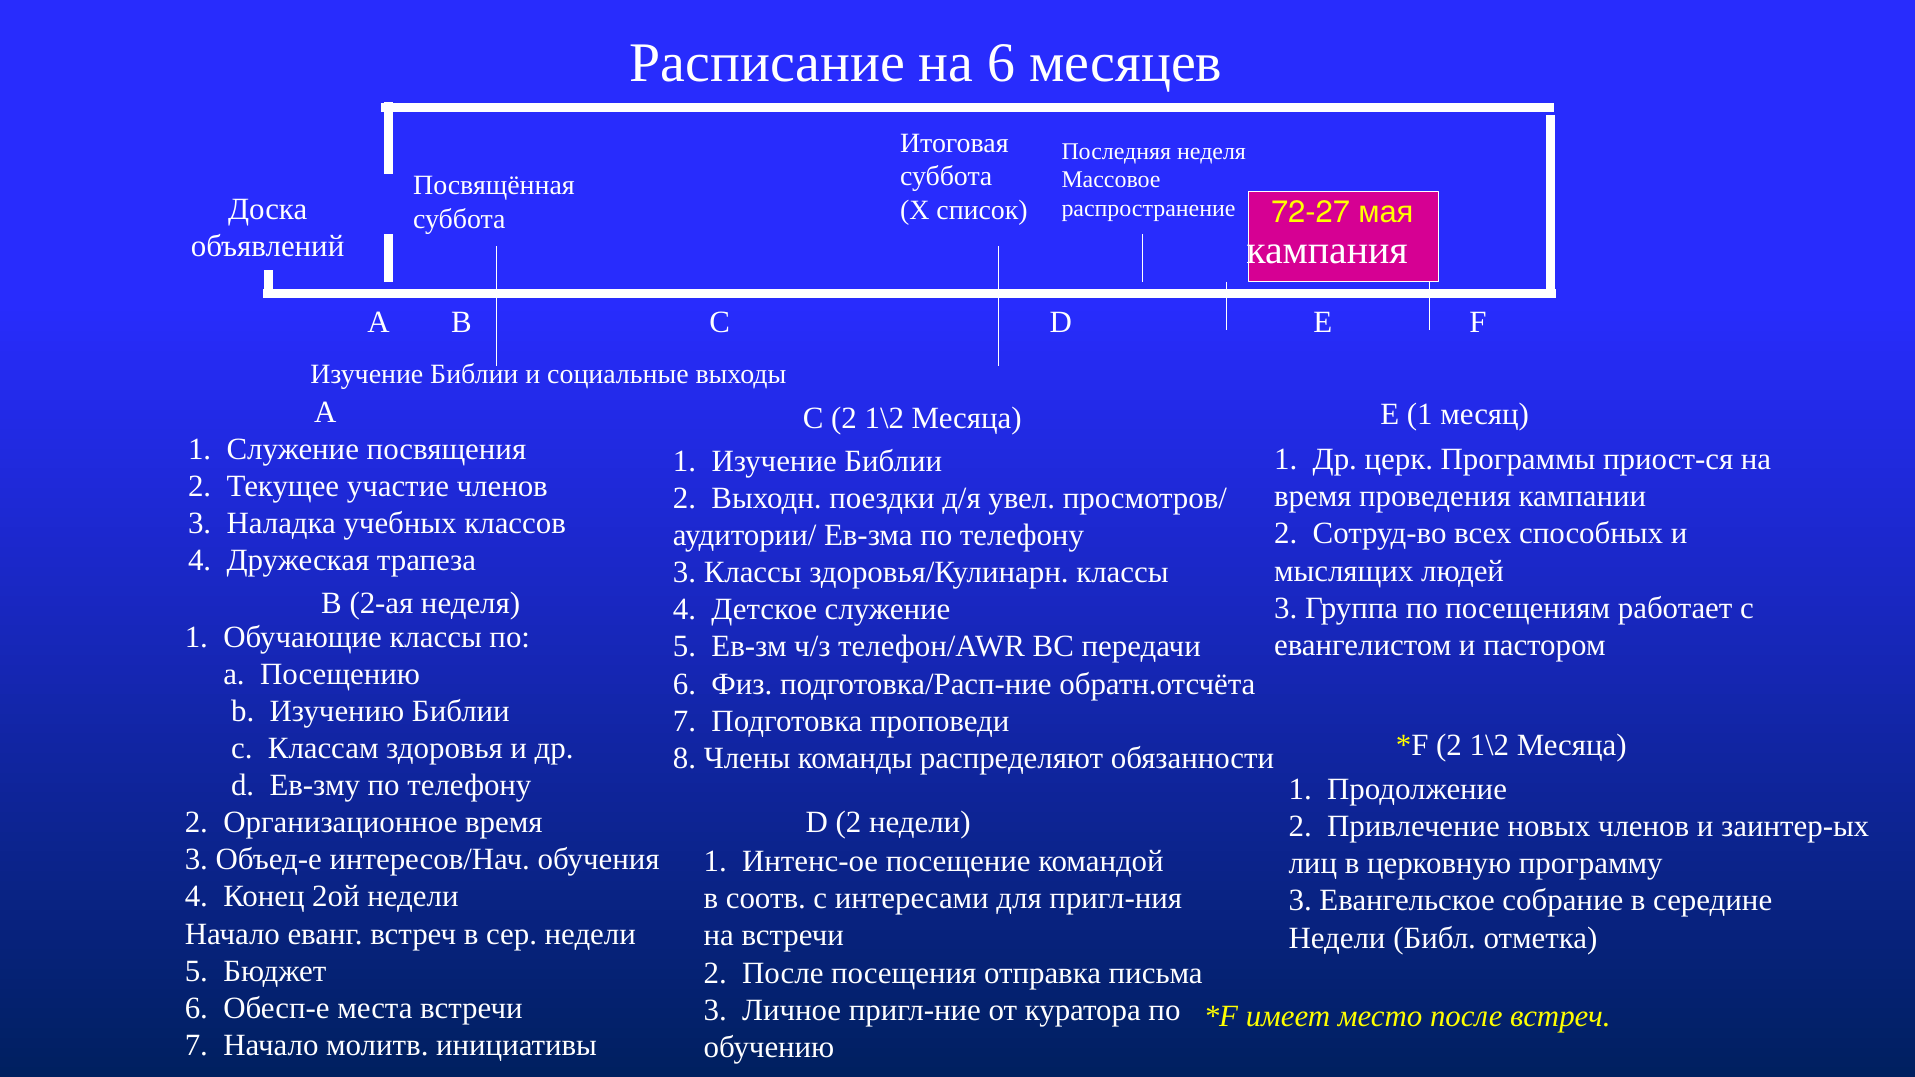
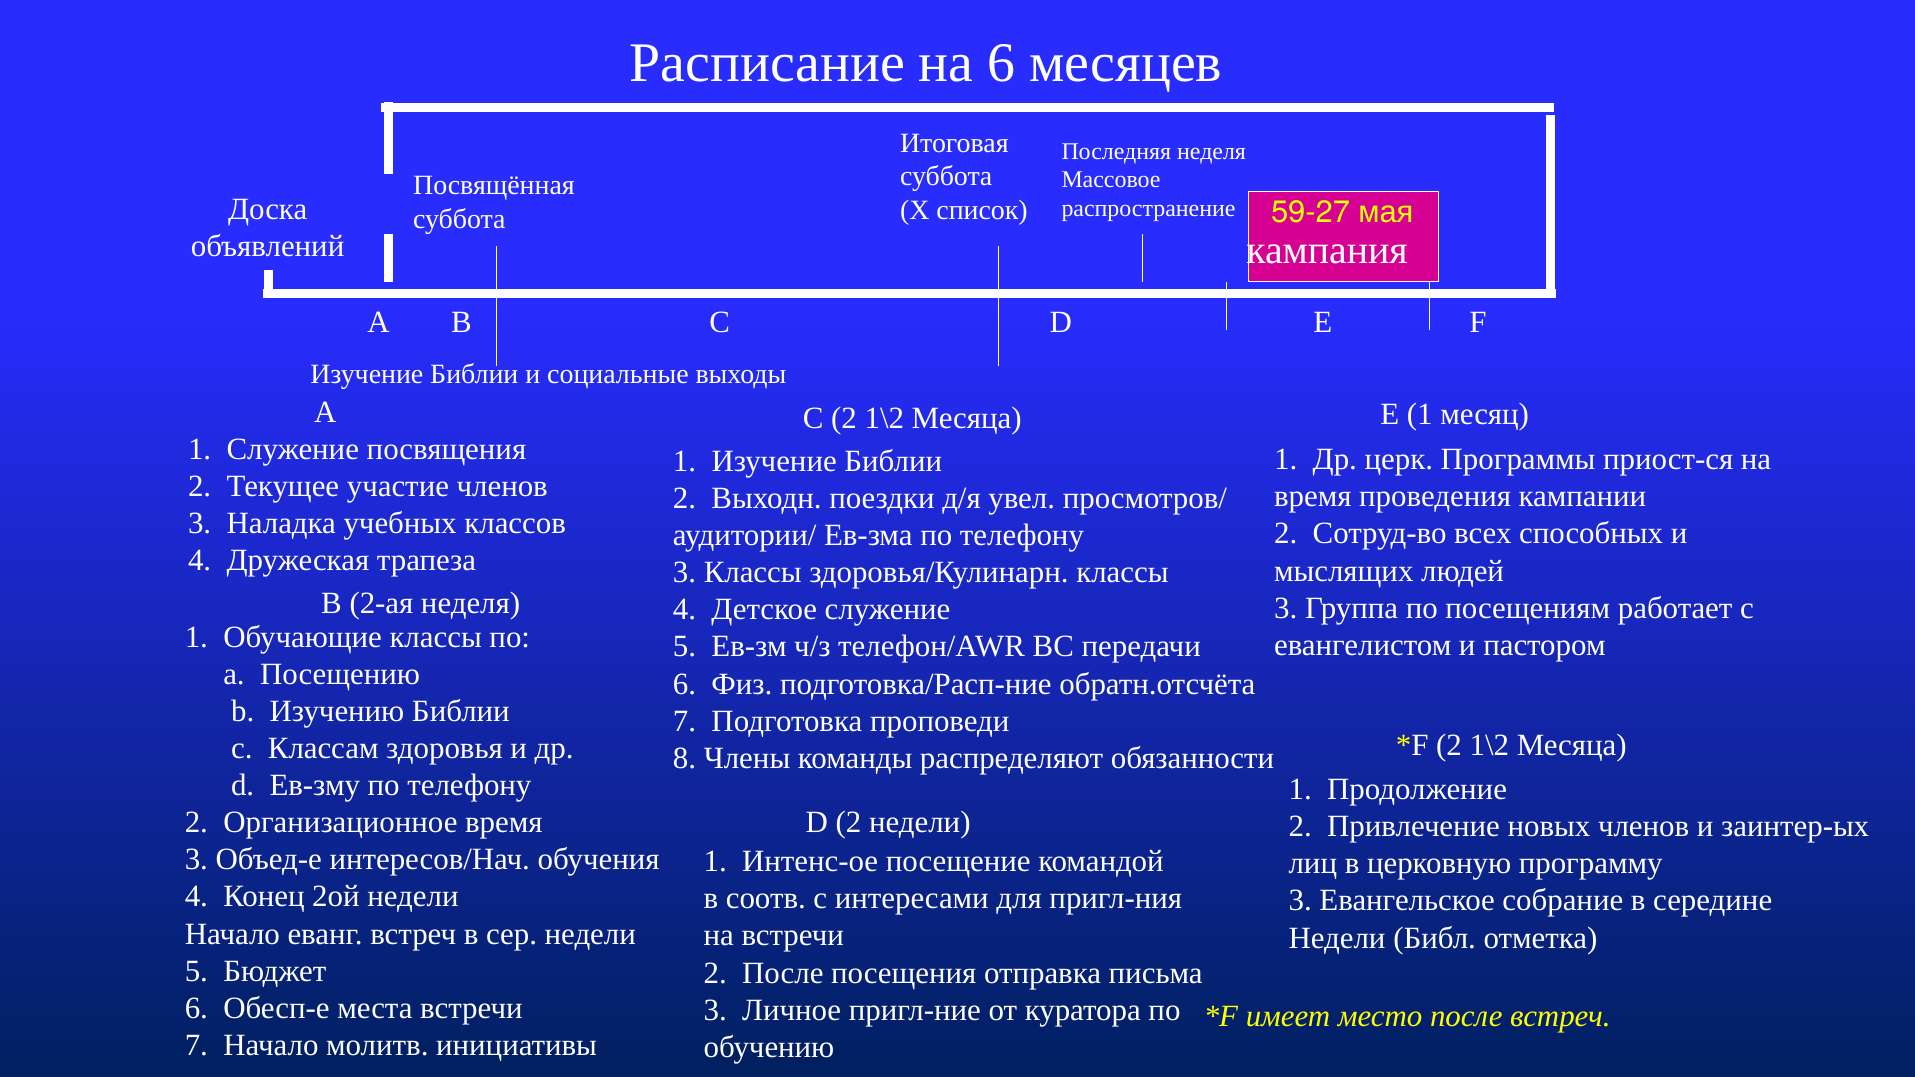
72-27: 72-27 -> 59-27
